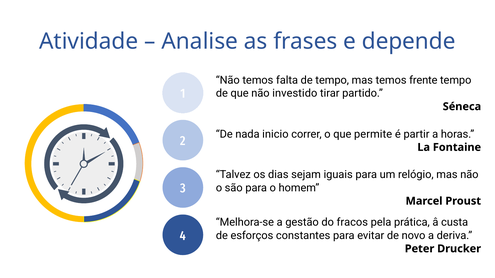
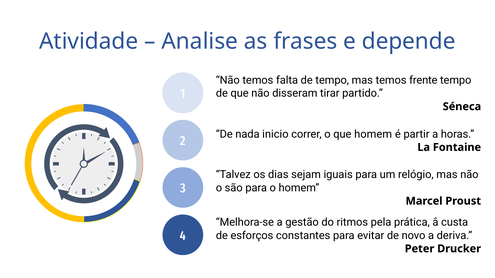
investido: investido -> disseram
que permite: permite -> homem
fracos: fracos -> ritmos
